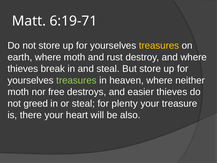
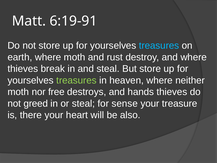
6:19-71: 6:19-71 -> 6:19-91
treasures at (159, 46) colour: yellow -> light blue
easier: easier -> hands
plenty: plenty -> sense
